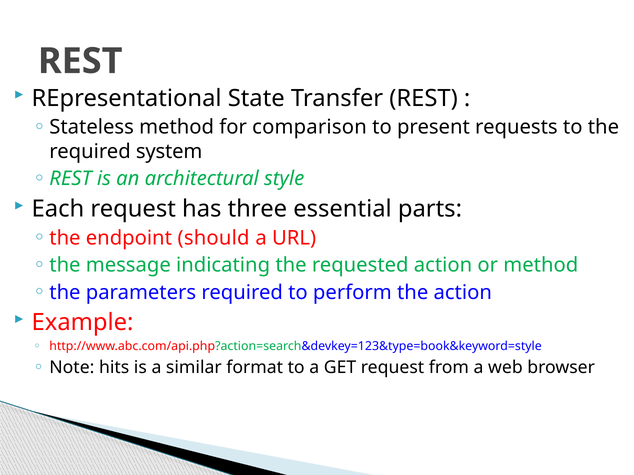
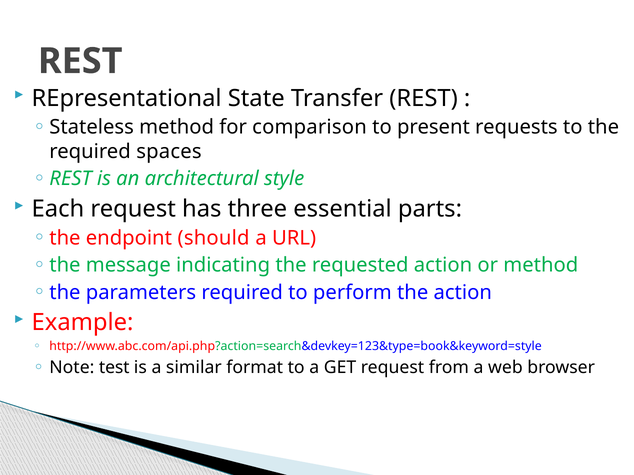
system: system -> spaces
hits: hits -> test
